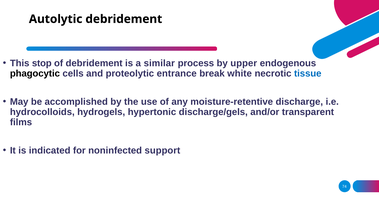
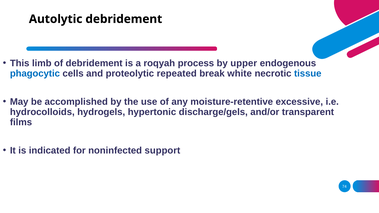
stop: stop -> limb
similar: similar -> roqyah
phagocytic colour: black -> blue
entrance: entrance -> repeated
discharge: discharge -> excessive
